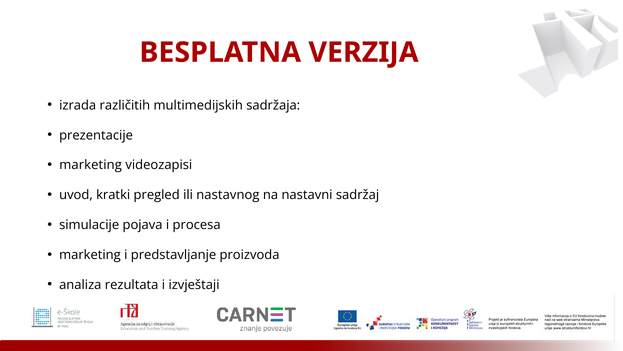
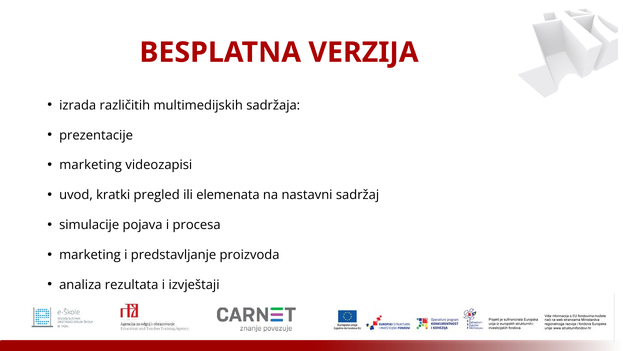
nastavnog: nastavnog -> elemenata
